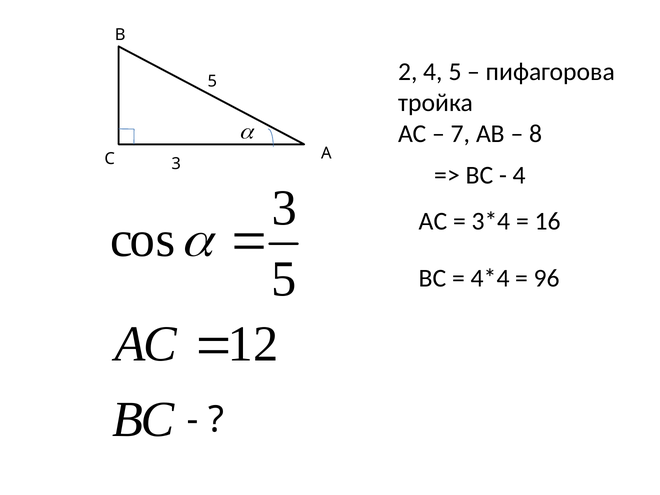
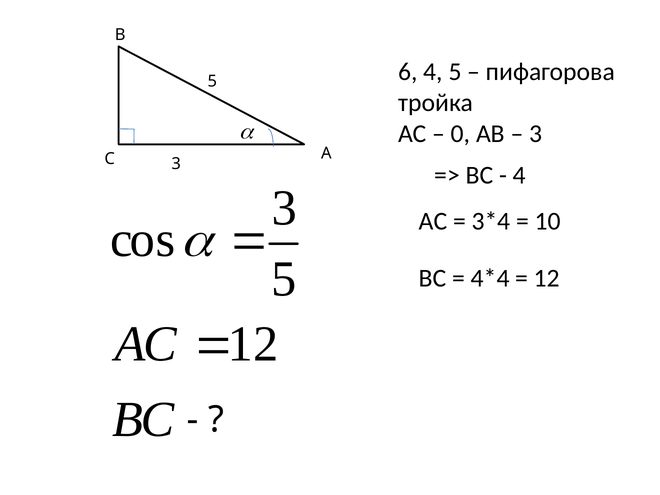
2: 2 -> 6
7: 7 -> 0
8 at (536, 134): 8 -> 3
16: 16 -> 10
96 at (547, 278): 96 -> 12
